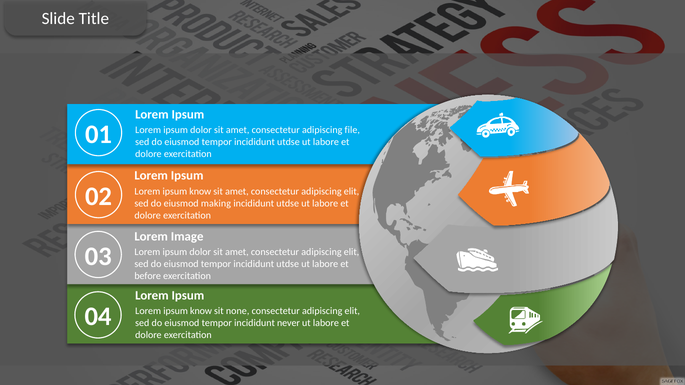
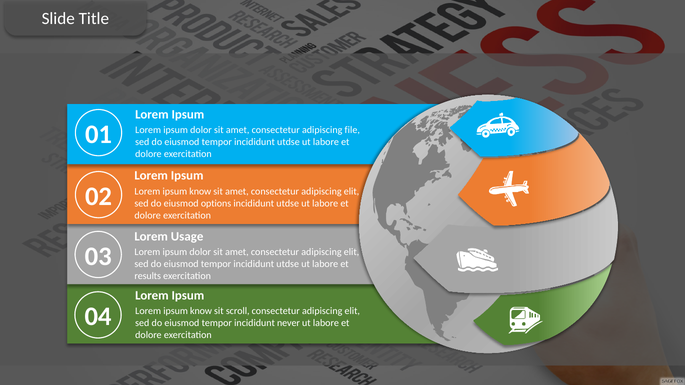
making: making -> options
Image: Image -> Usage
before: before -> results
none: none -> scroll
